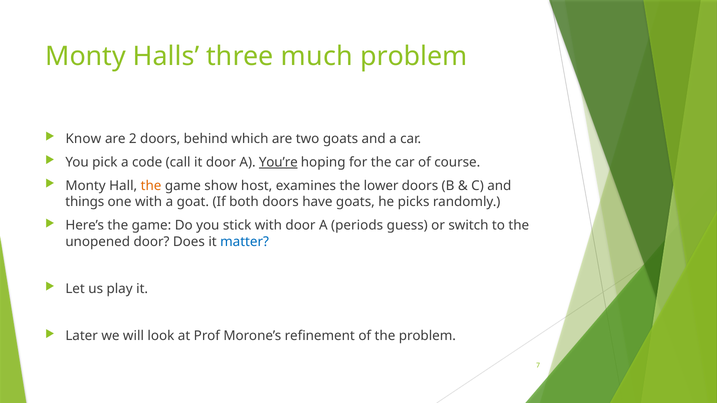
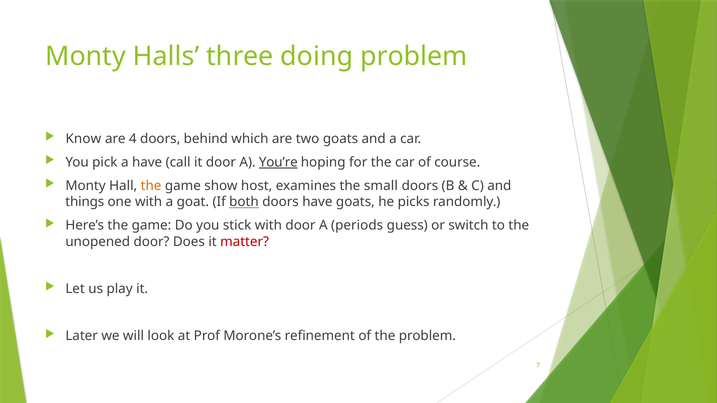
much: much -> doing
2: 2 -> 4
a code: code -> have
lower: lower -> small
both underline: none -> present
matter colour: blue -> red
